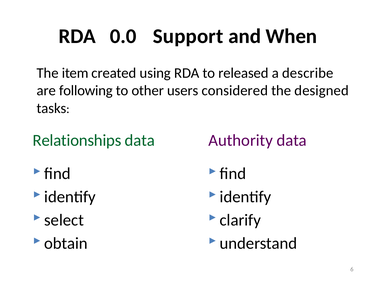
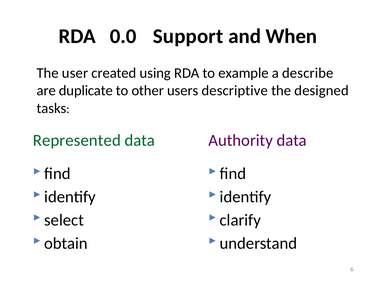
item: item -> user
released: released -> example
following: following -> duplicate
considered: considered -> descriptive
Relationships: Relationships -> Represented
